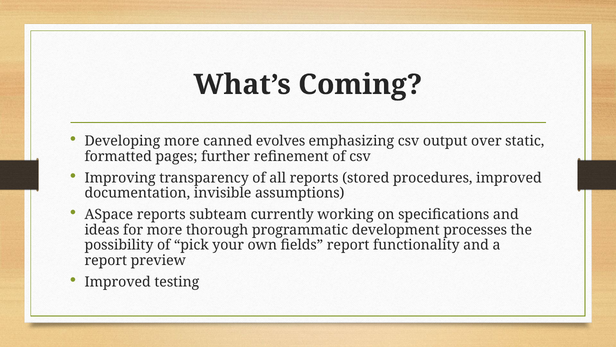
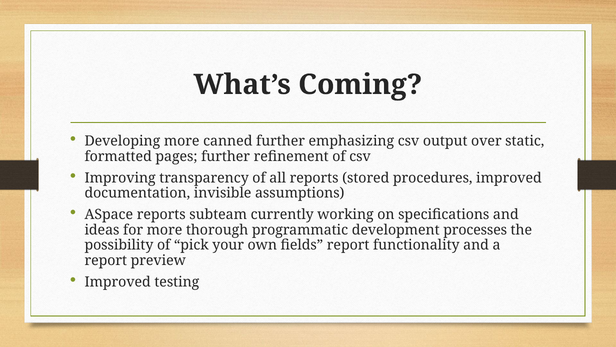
canned evolves: evolves -> further
